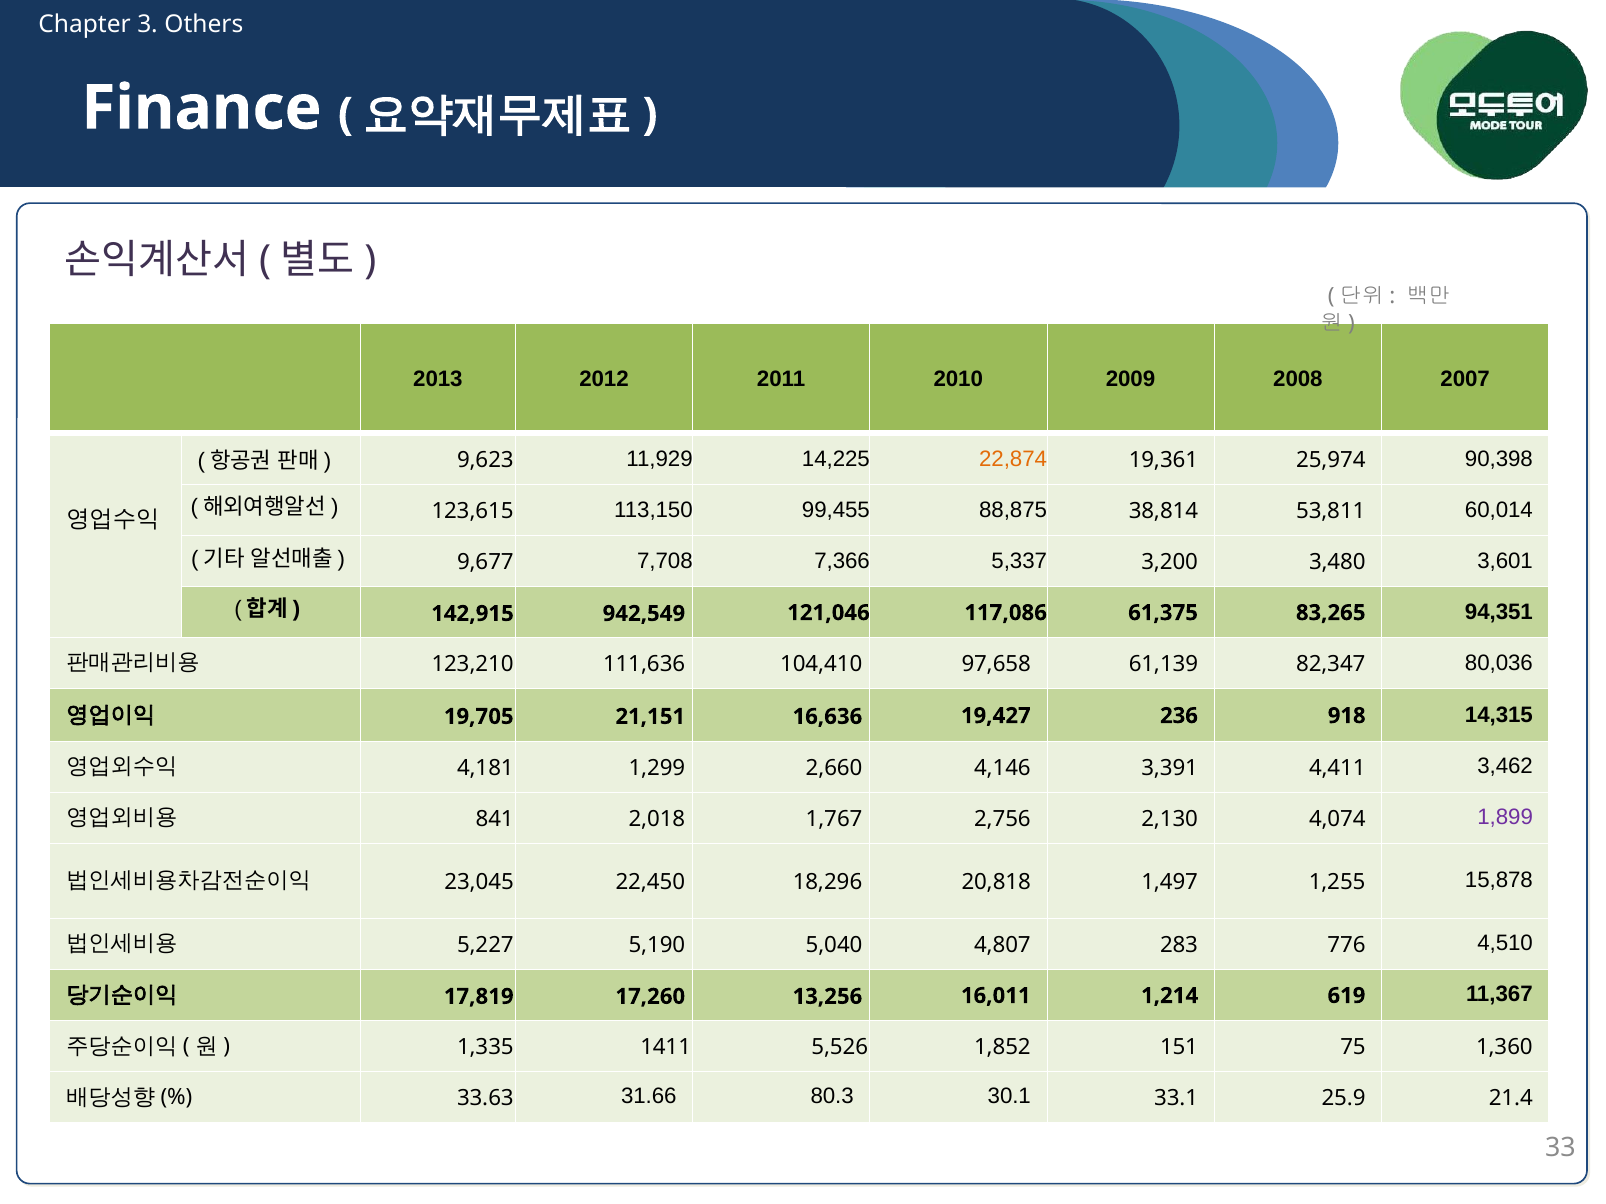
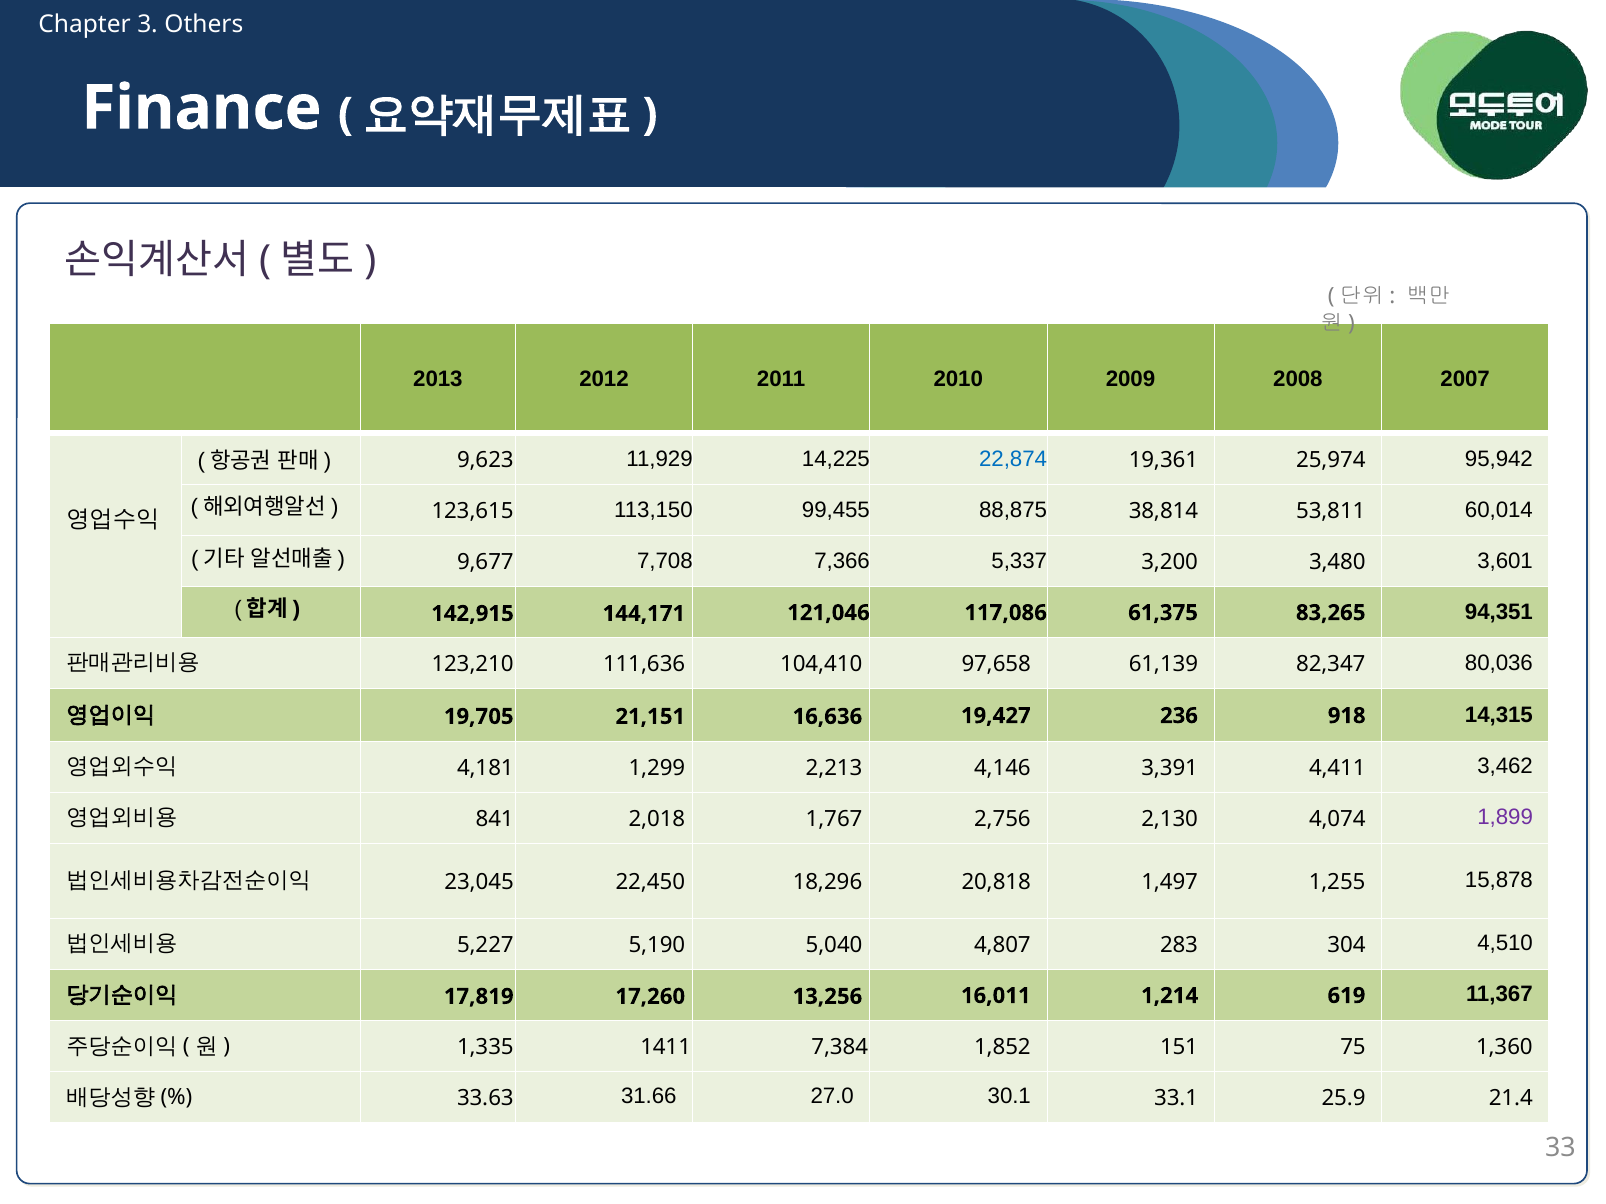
22,874 colour: orange -> blue
90,398: 90,398 -> 95,942
942,549: 942,549 -> 144,171
2,660: 2,660 -> 2,213
776: 776 -> 304
5,526: 5,526 -> 7,384
80.3: 80.3 -> 27.0
